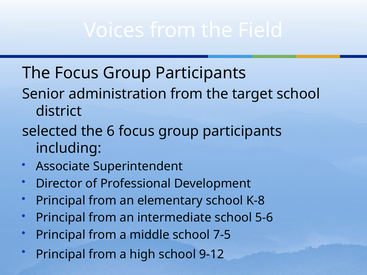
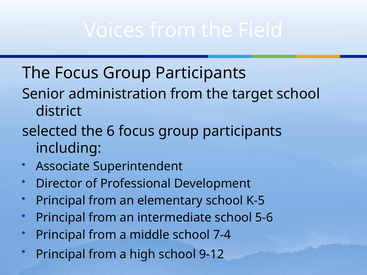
K-8: K-8 -> K-5
7-5: 7-5 -> 7-4
